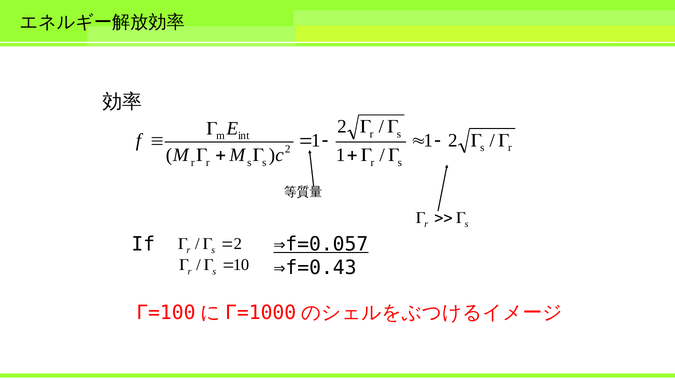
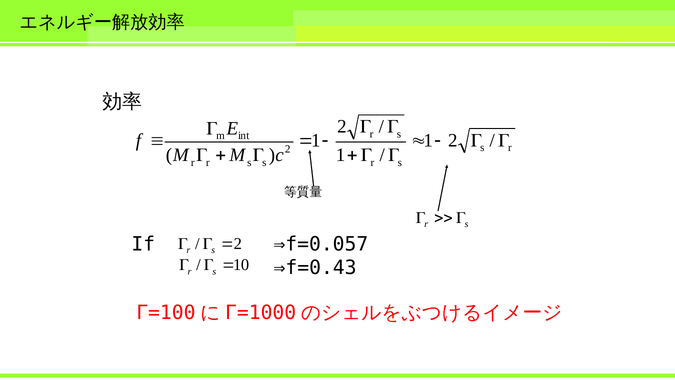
⇒f=0.057 underline: present -> none
